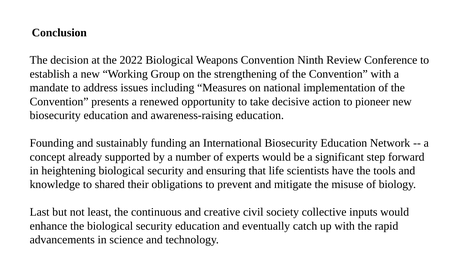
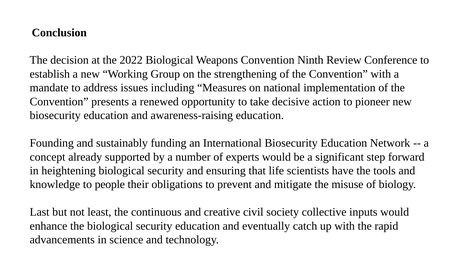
shared: shared -> people
